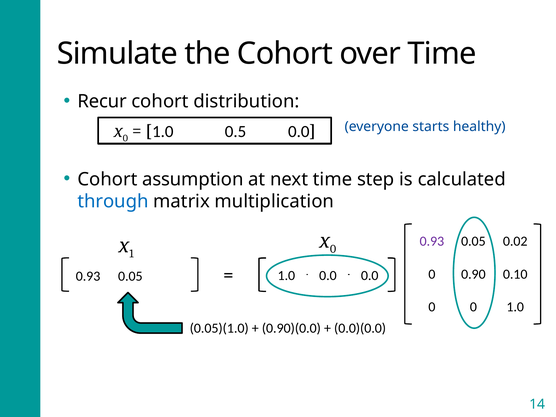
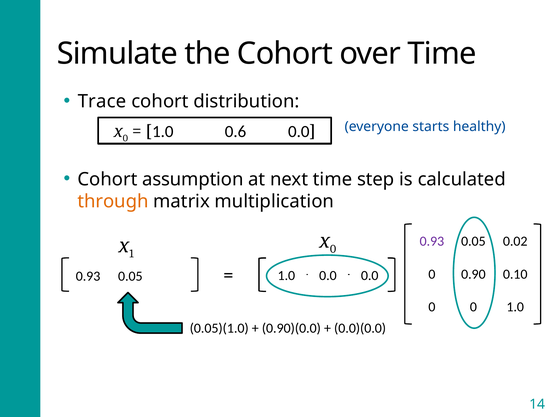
Recur: Recur -> Trace
0.5: 0.5 -> 0.6
through colour: blue -> orange
